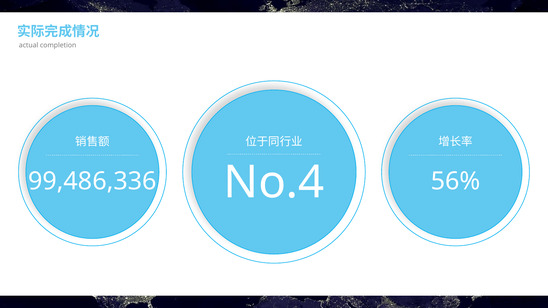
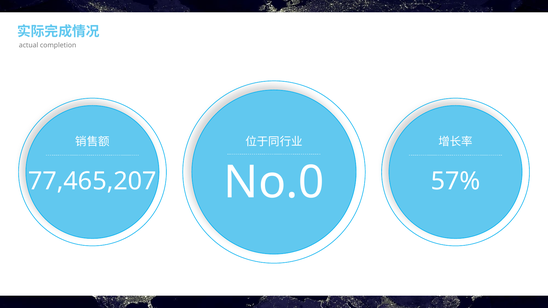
No.4: No.4 -> No.0
99,486,336: 99,486,336 -> 77,465,207
56%: 56% -> 57%
